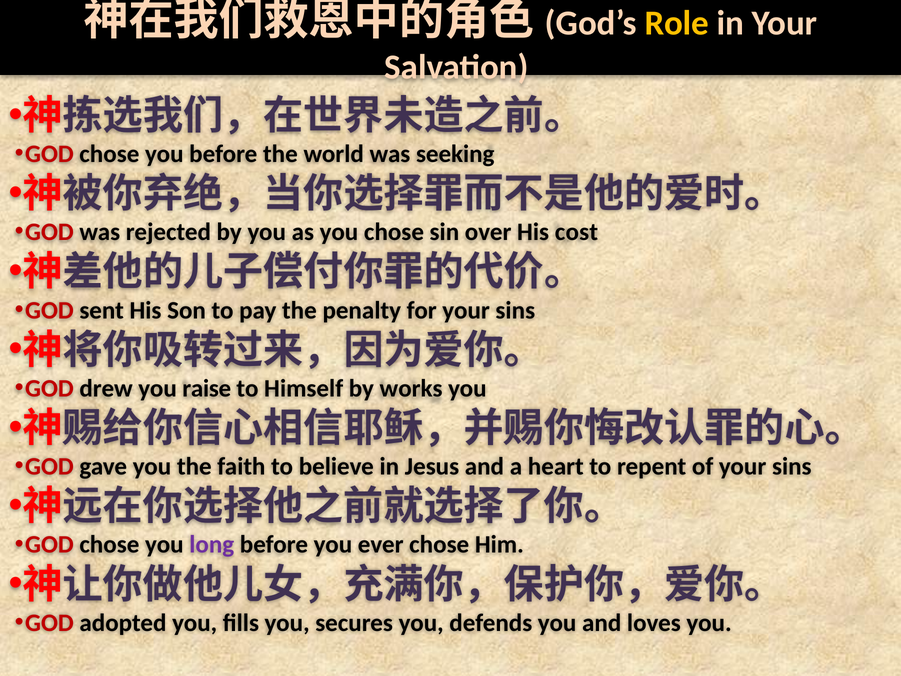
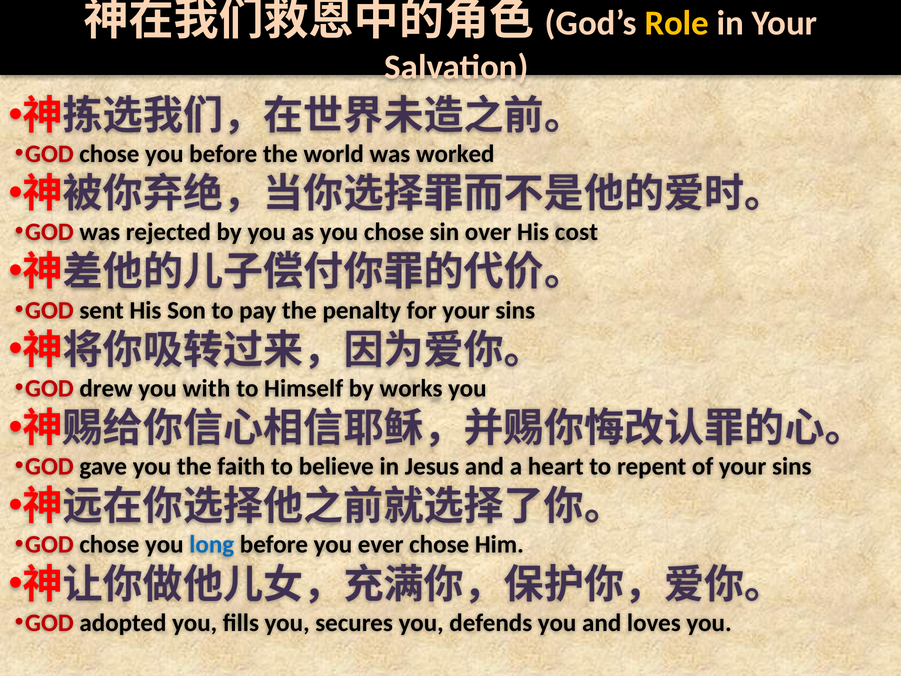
seeking: seeking -> worked
raise: raise -> with
long colour: purple -> blue
